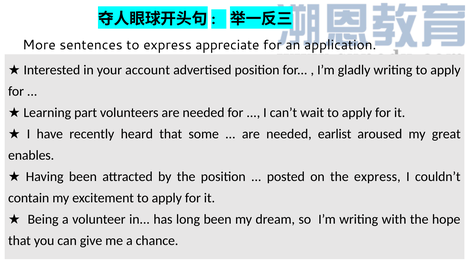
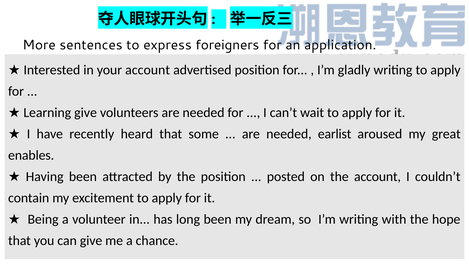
appreciate: appreciate -> foreigners
part at (86, 113): part -> give
the express: express -> account
